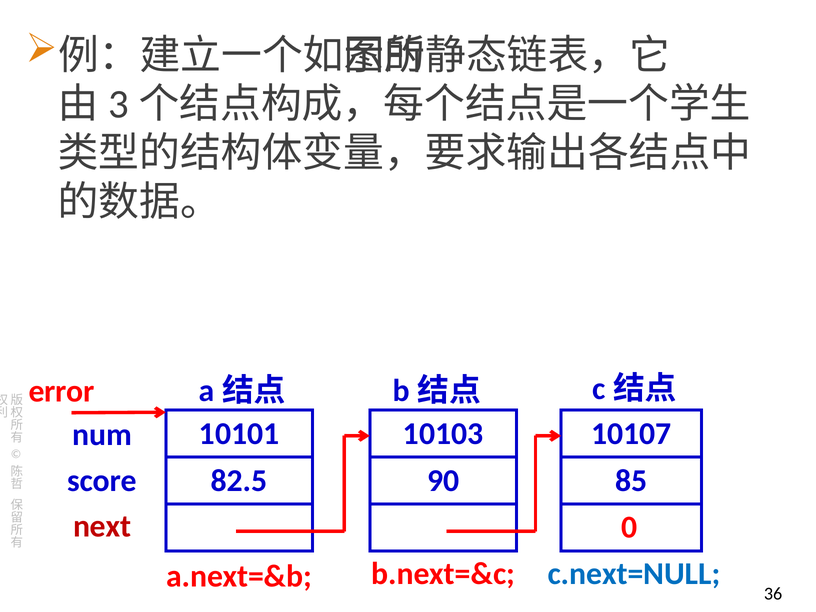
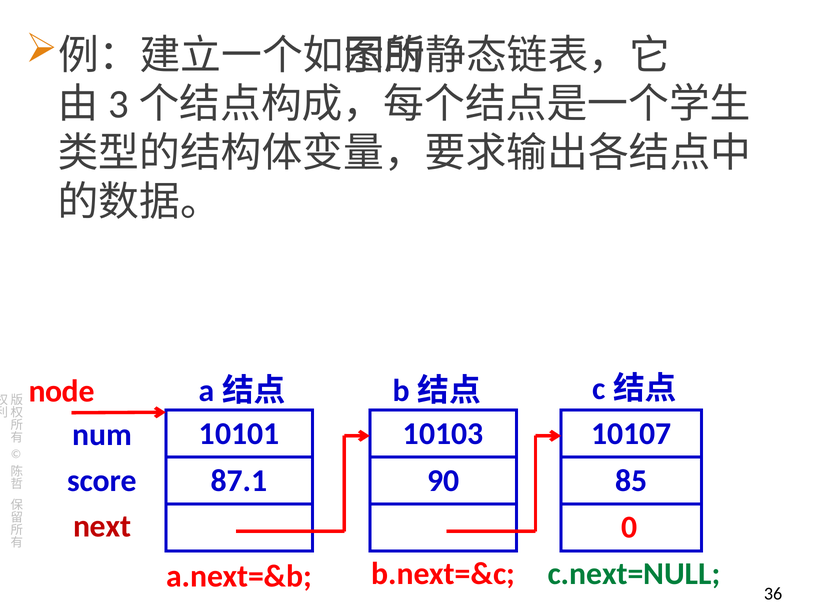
error: error -> node
82.5: 82.5 -> 87.1
c.next=NULL colour: blue -> green
